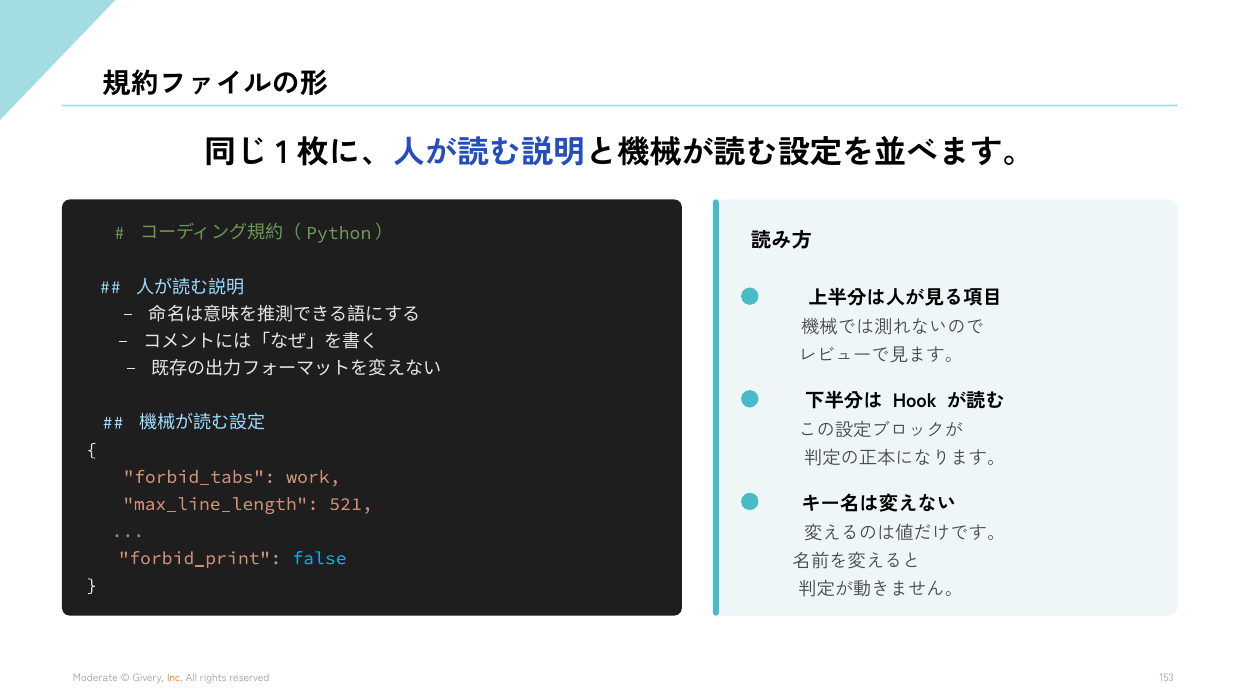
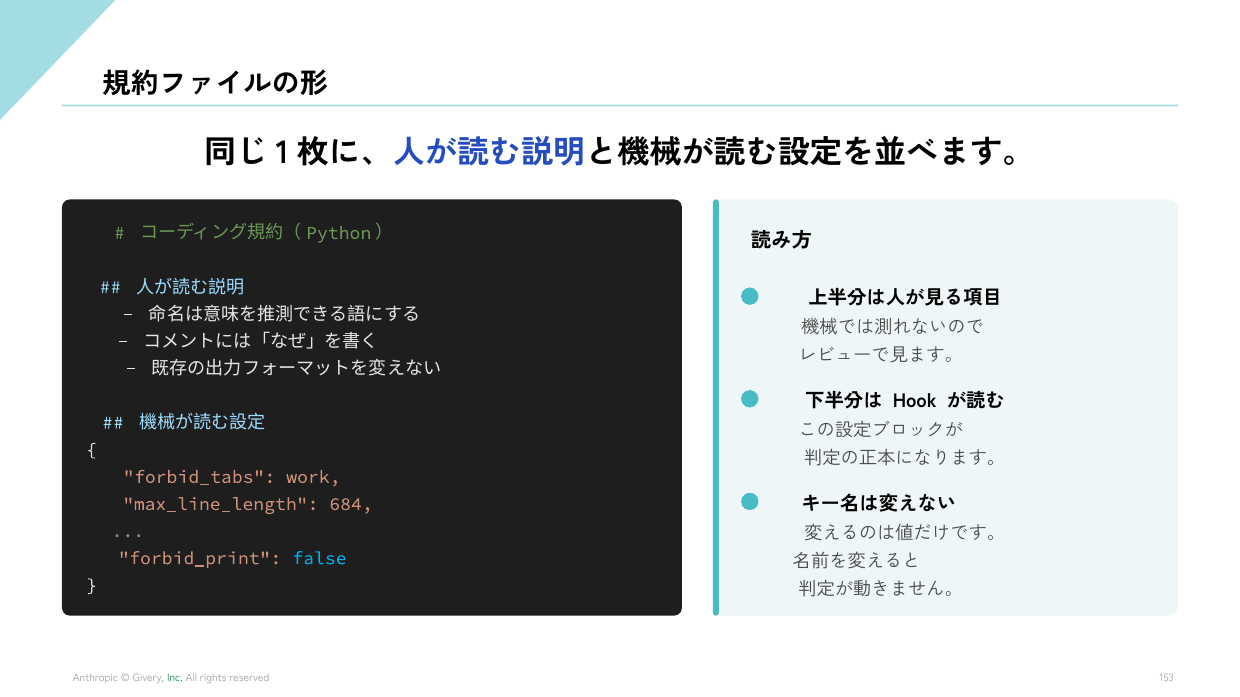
521: 521 -> 684
Moderate: Moderate -> Anthropic
Inc colour: orange -> green
